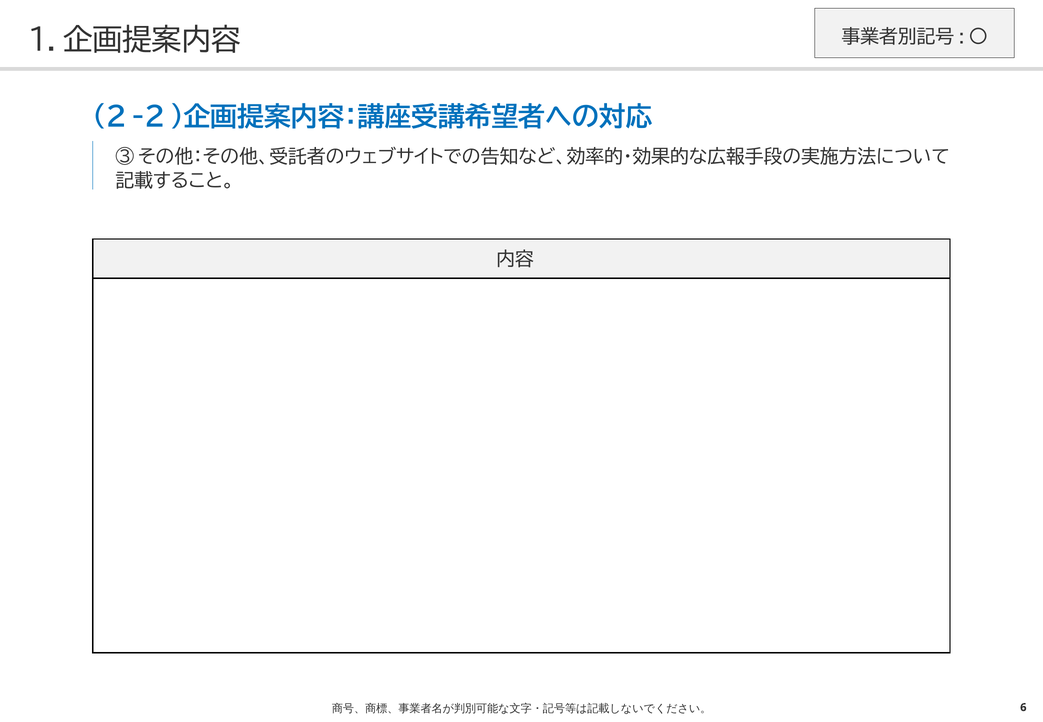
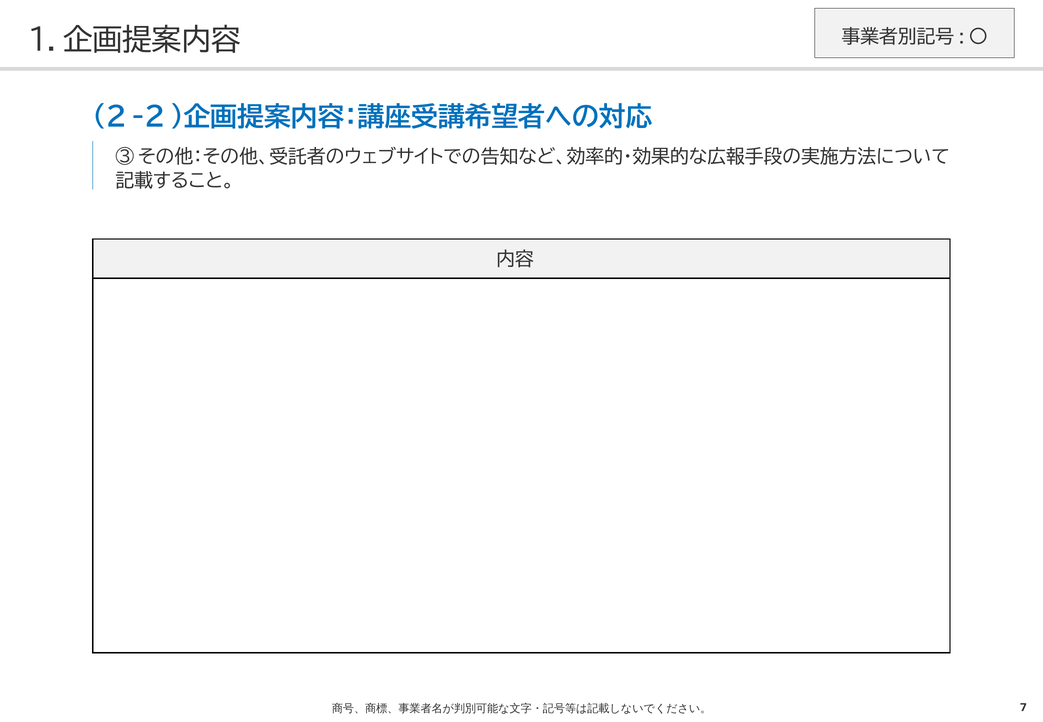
6: 6 -> 7
